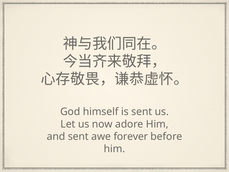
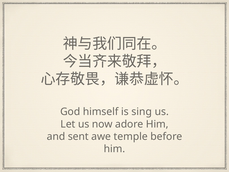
is sent: sent -> sing
forever: forever -> temple
